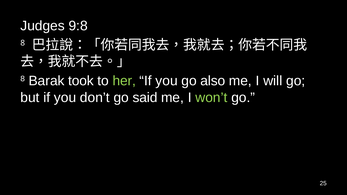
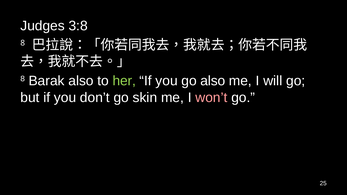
9:8: 9:8 -> 3:8
Barak took: took -> also
said: said -> skin
won’t colour: light green -> pink
